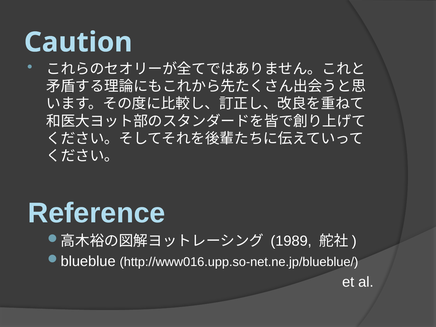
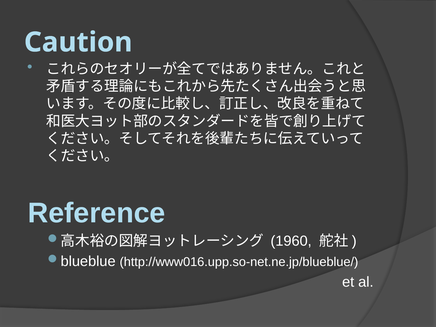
1989: 1989 -> 1960
